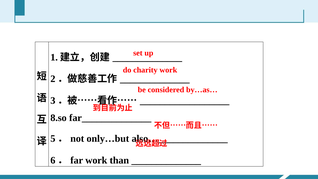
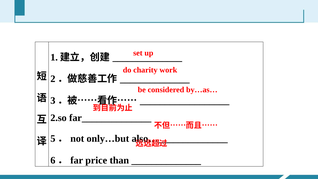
8.so: 8.so -> 2.so
work at (96, 160): work -> price
